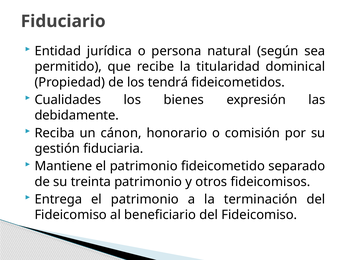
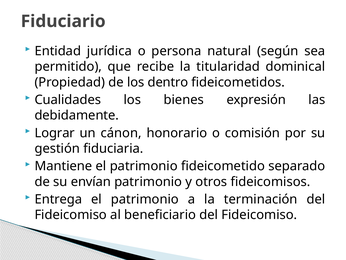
tendrá: tendrá -> dentro
Reciba: Reciba -> Lograr
treinta: treinta -> envían
